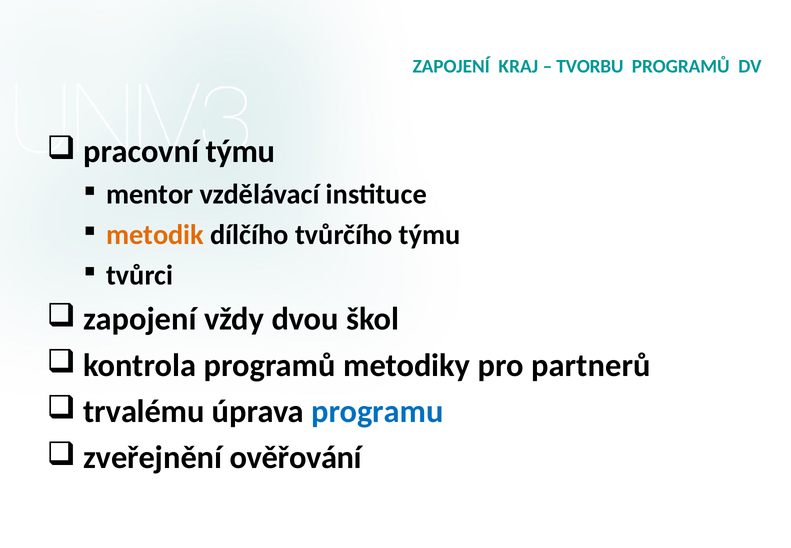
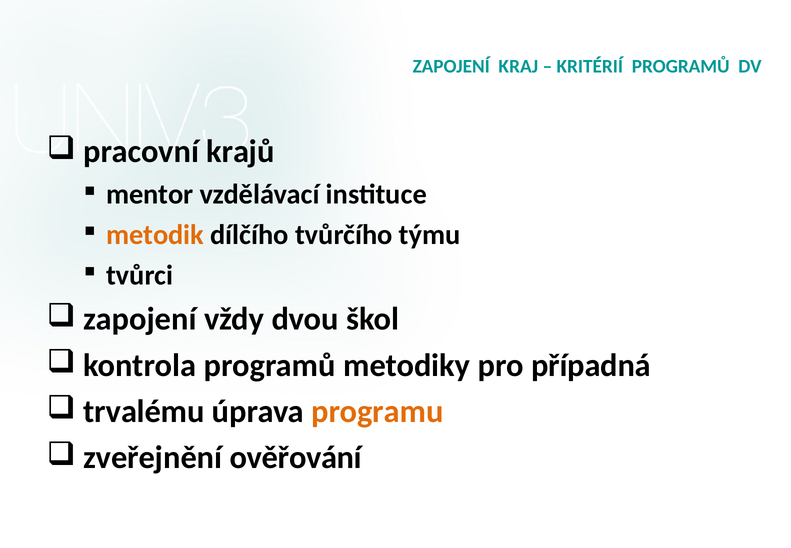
TVORBU: TVORBU -> KRITÉRIÍ
pracovní týmu: týmu -> krajů
partnerů: partnerů -> případná
programu colour: blue -> orange
